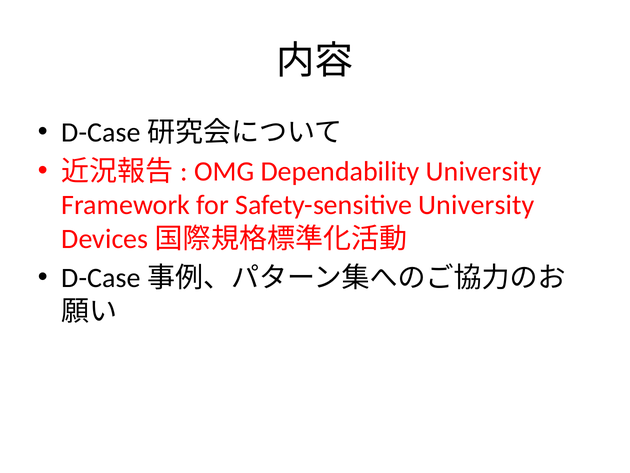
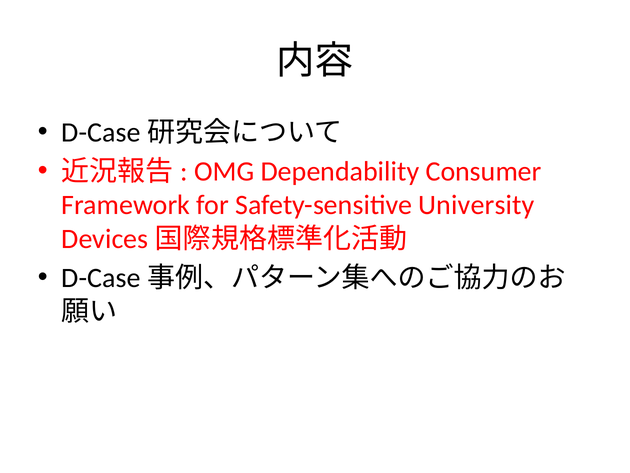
Dependability University: University -> Consumer
